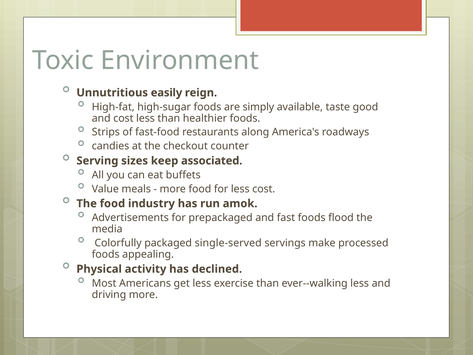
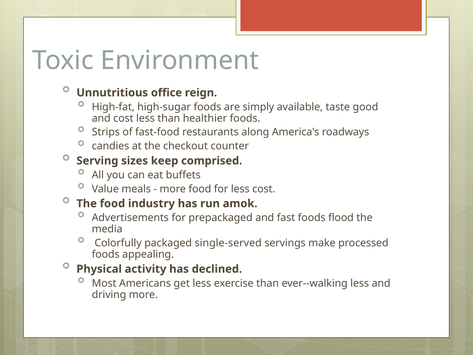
easily: easily -> office
associated: associated -> comprised
